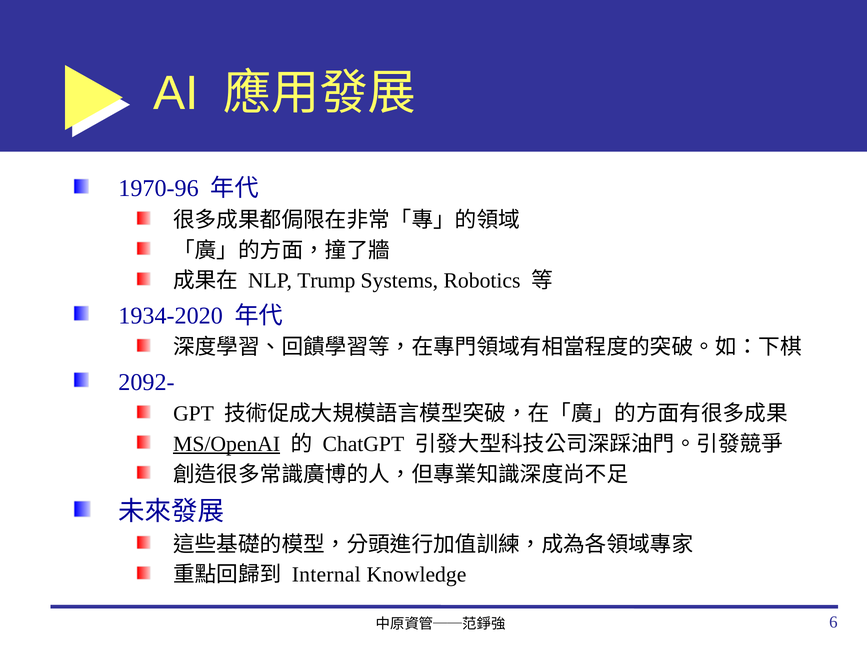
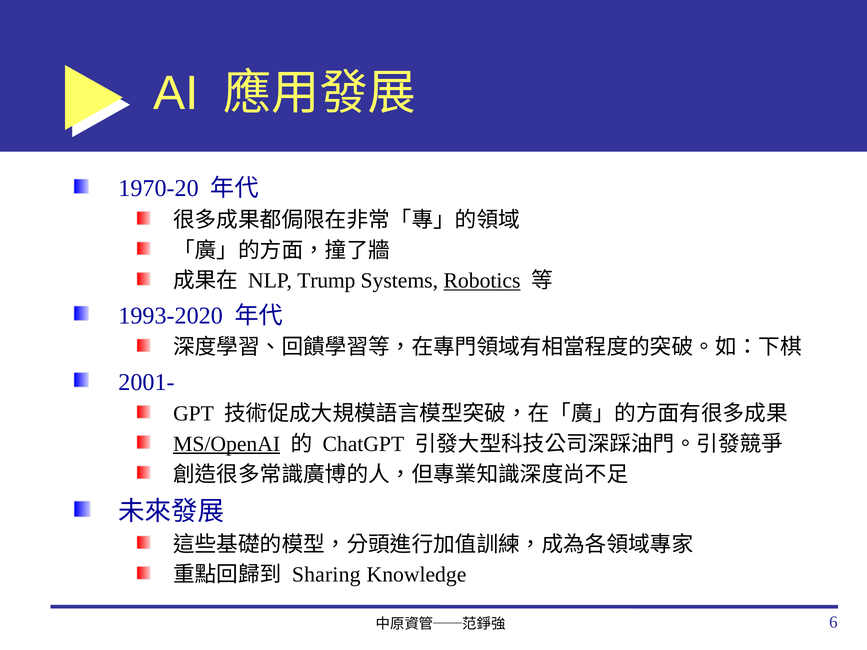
1970-96: 1970-96 -> 1970-20
Robotics underline: none -> present
1934-2020: 1934-2020 -> 1993-2020
2092-: 2092- -> 2001-
Internal: Internal -> Sharing
